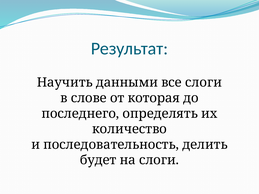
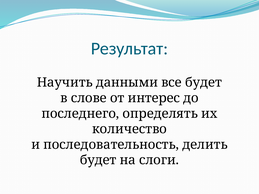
все слоги: слоги -> будет
которая: которая -> интерес
